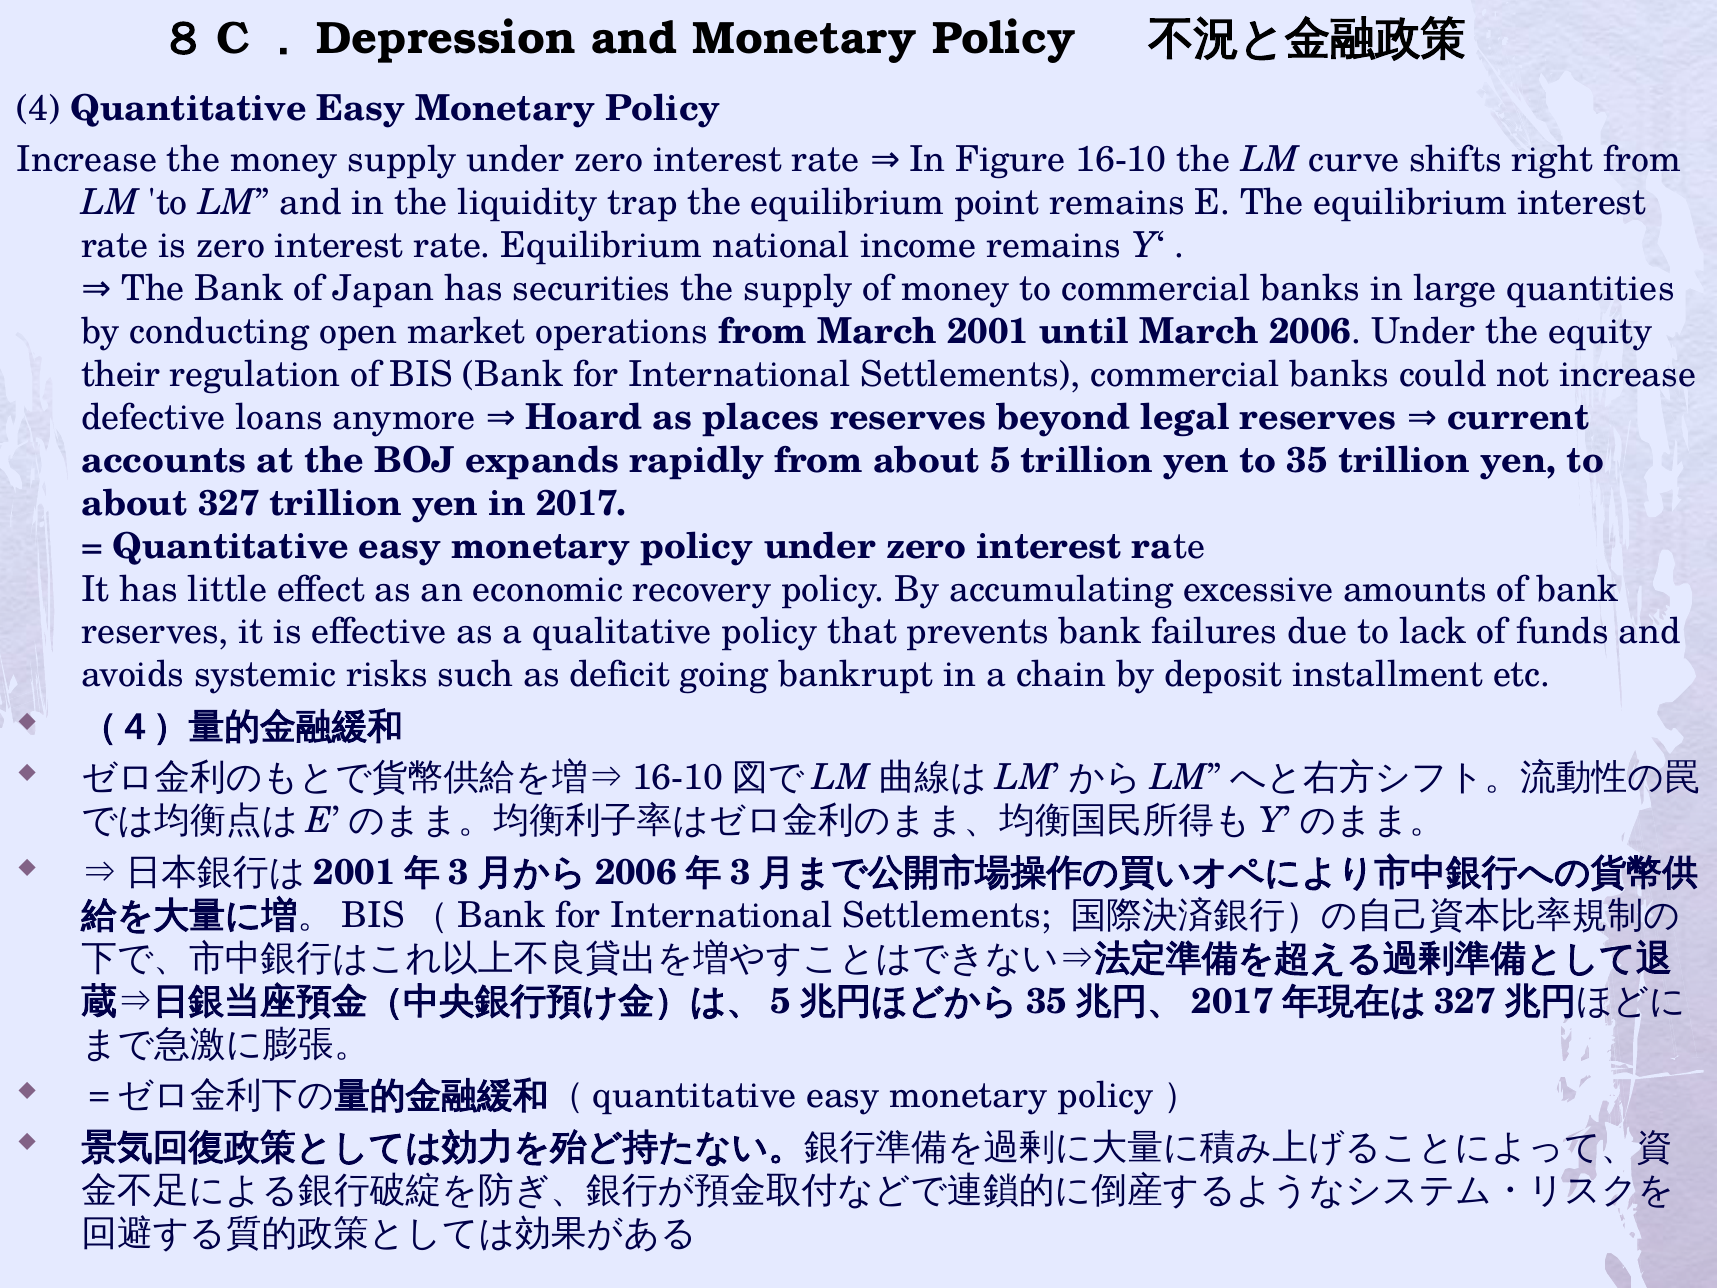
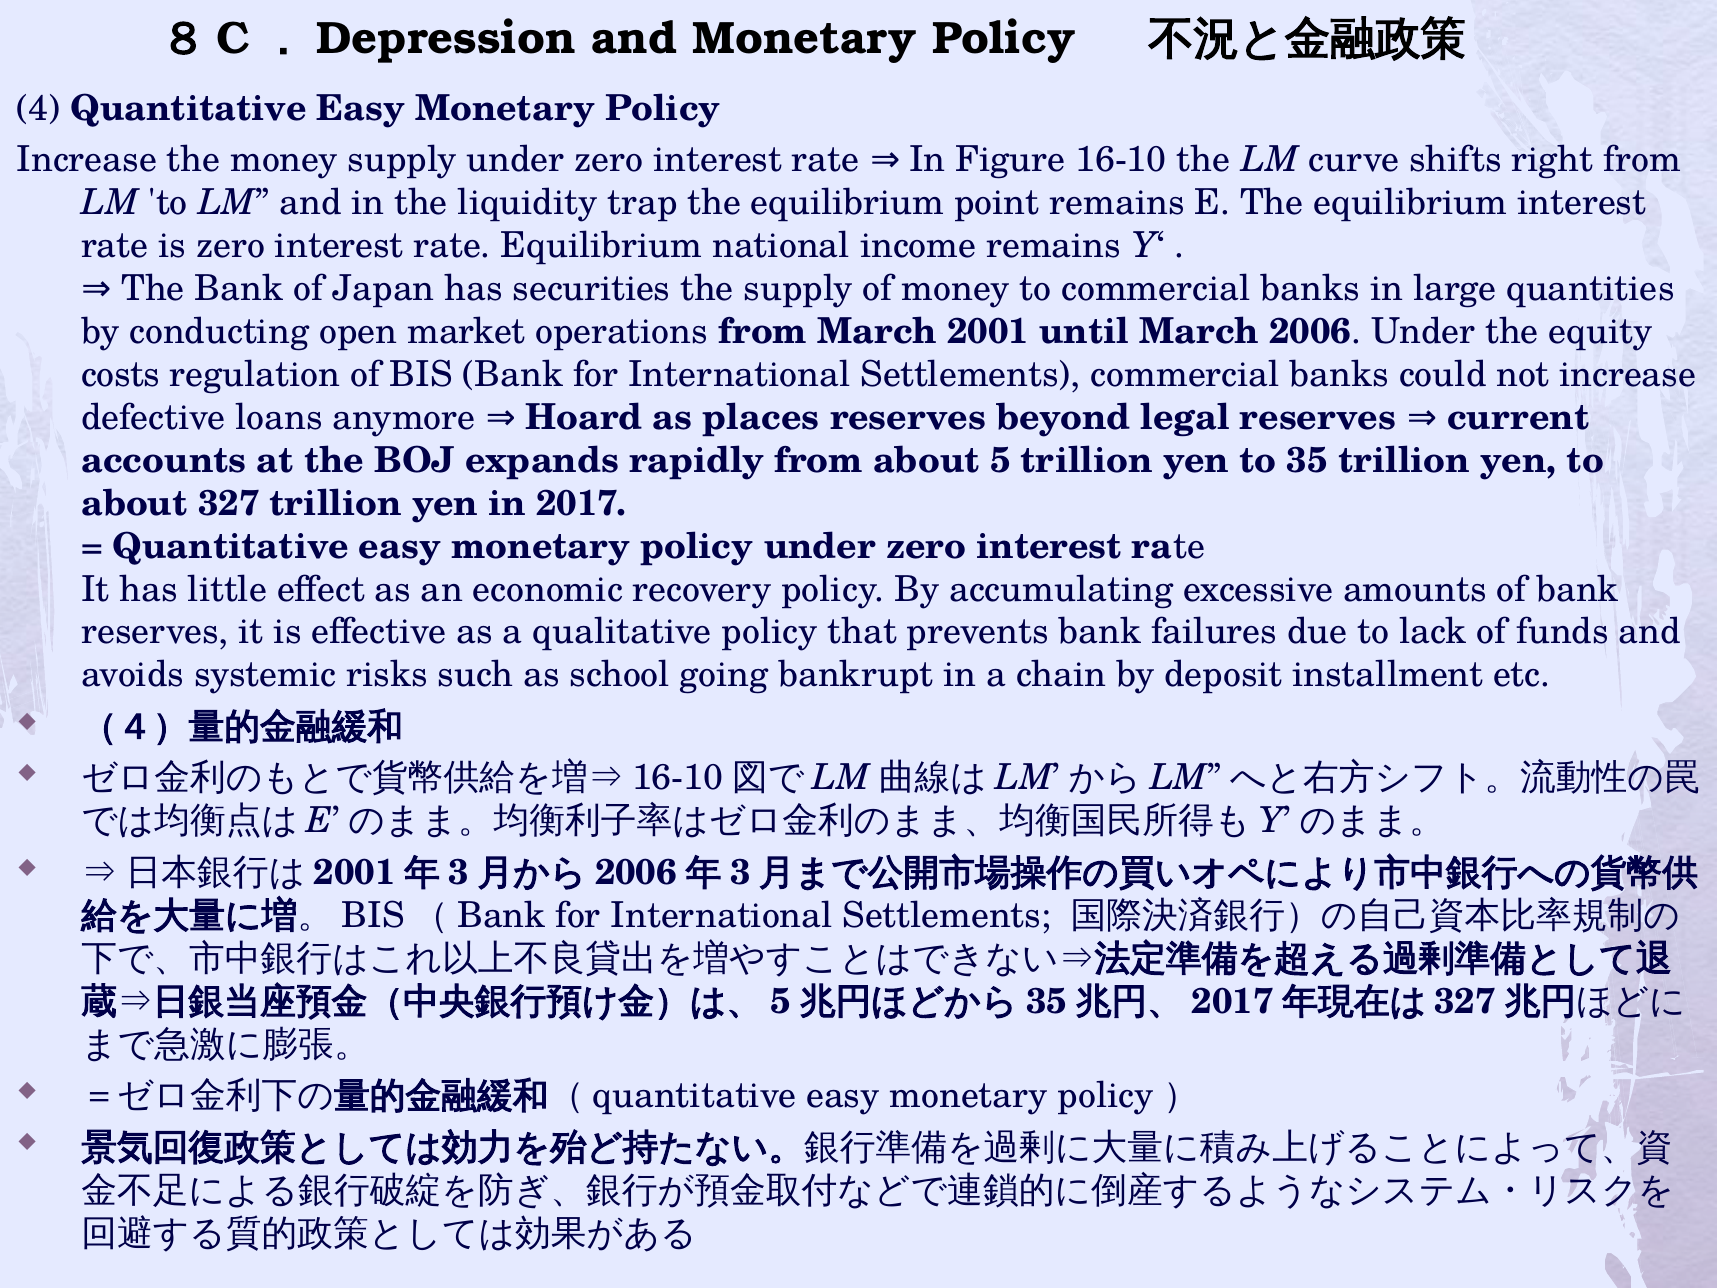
their: their -> costs
deficit: deficit -> school
